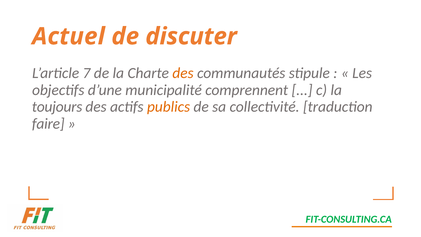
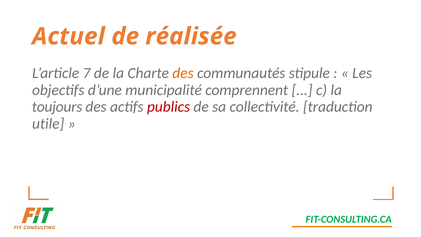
discuter: discuter -> réalisée
publics colour: orange -> red
faire: faire -> utile
